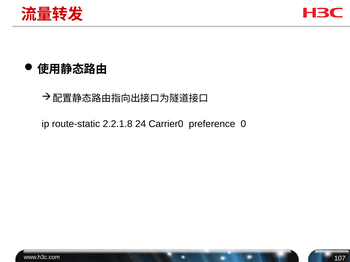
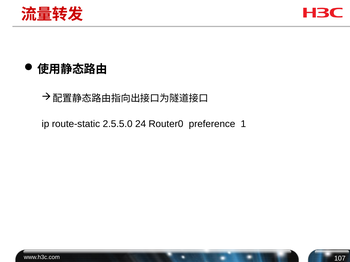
2.2.1.8: 2.2.1.8 -> 2.5.5.0
Carrier0: Carrier0 -> Router0
0: 0 -> 1
